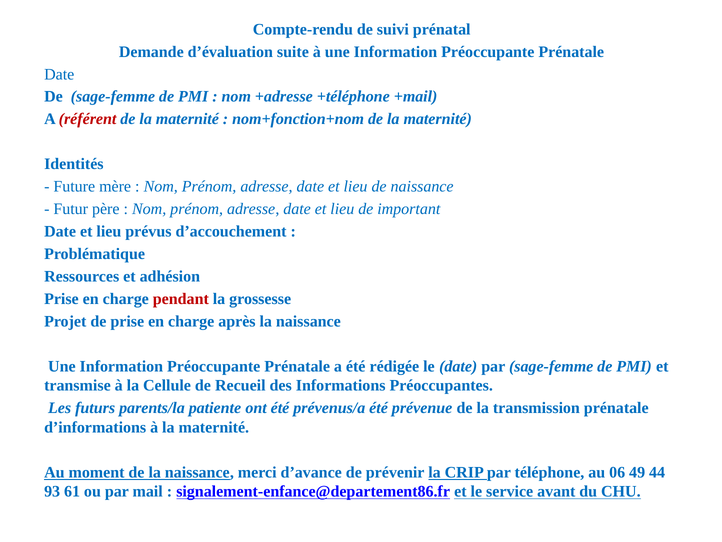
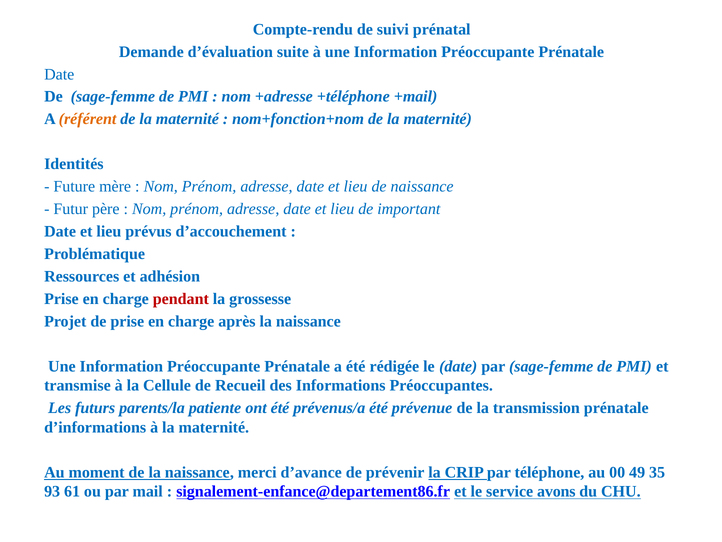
référent colour: red -> orange
06: 06 -> 00
44: 44 -> 35
avant: avant -> avons
